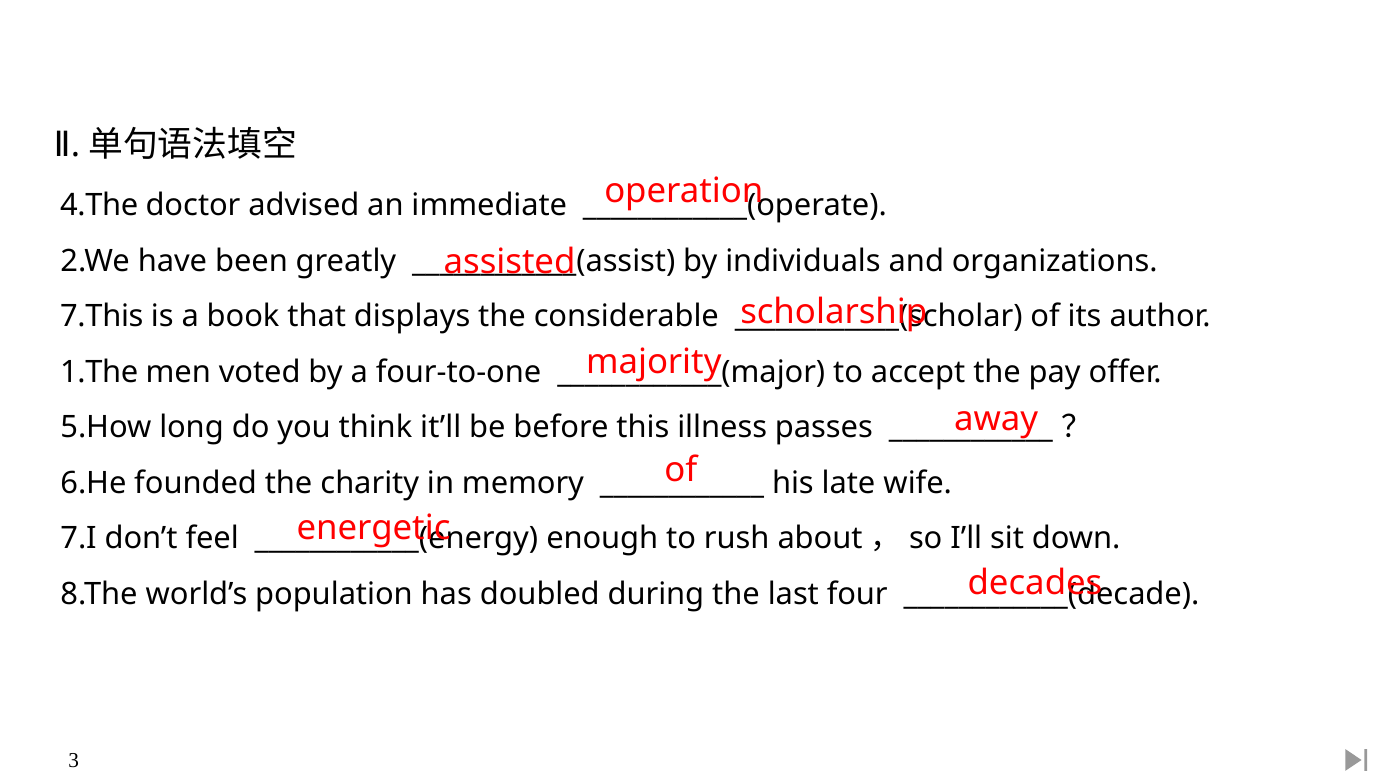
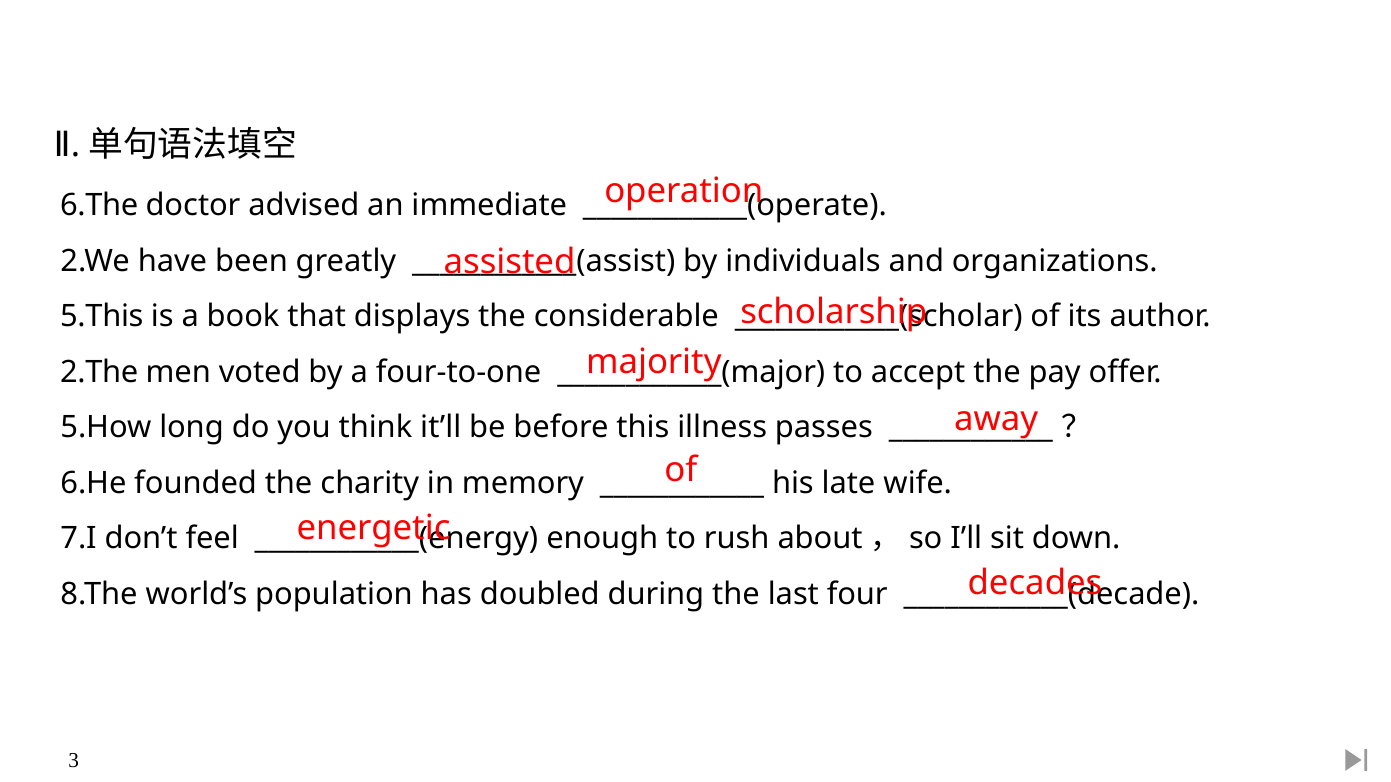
4.The: 4.The -> 6.The
7.This: 7.This -> 5.This
1.The: 1.The -> 2.The
